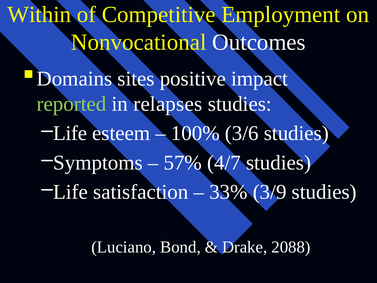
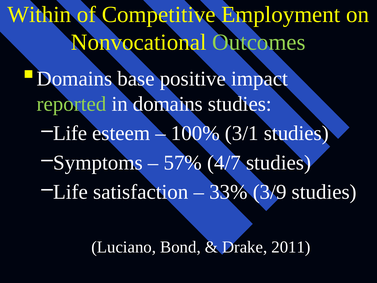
Outcomes colour: white -> light green
sites: sites -> base
in relapses: relapses -> domains
3/6: 3/6 -> 3/1
2088: 2088 -> 2011
